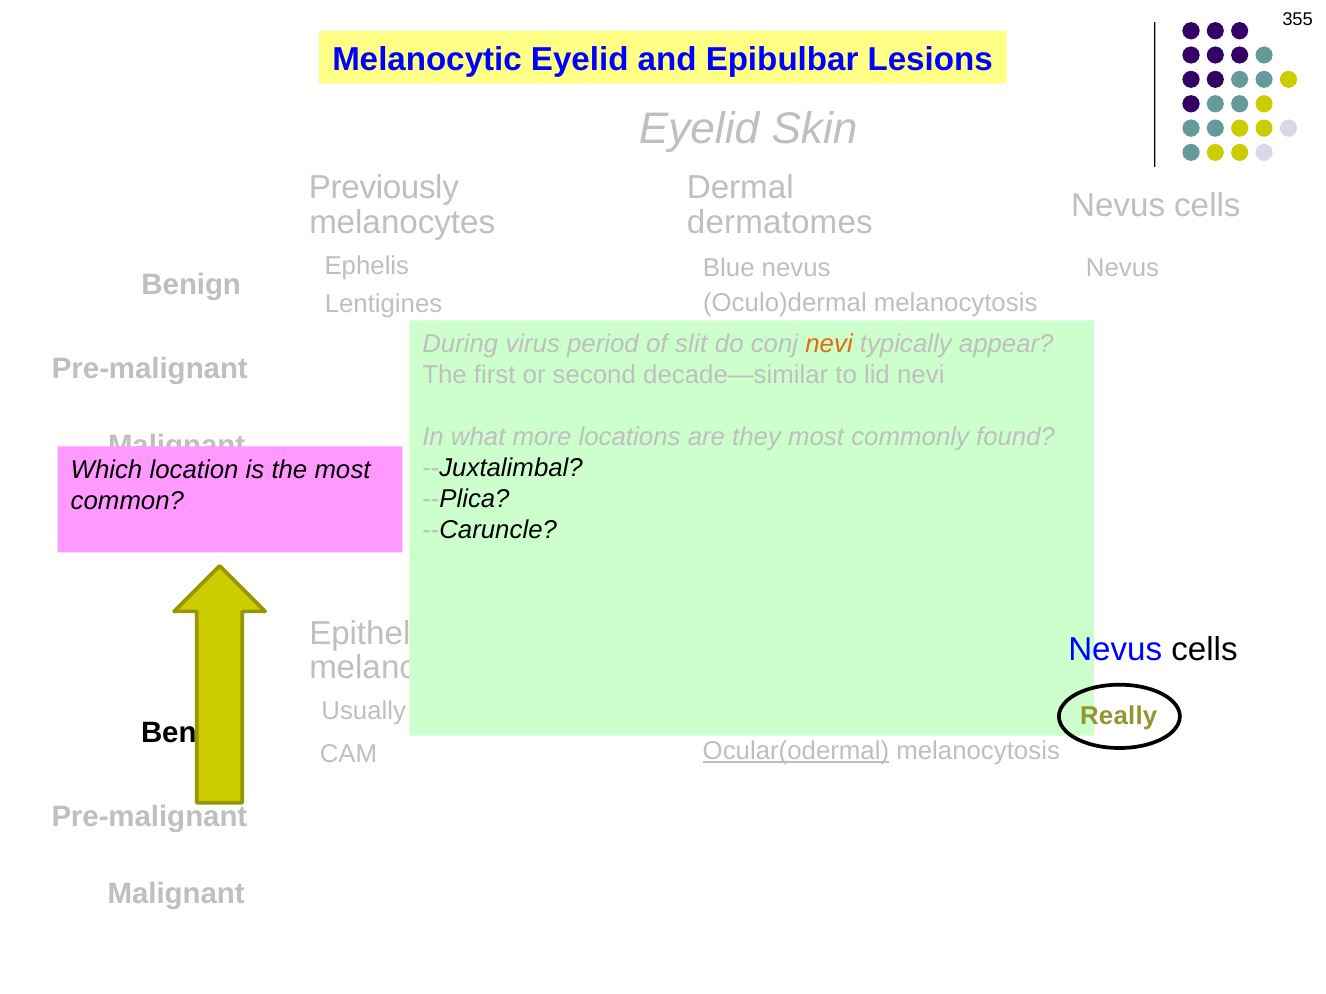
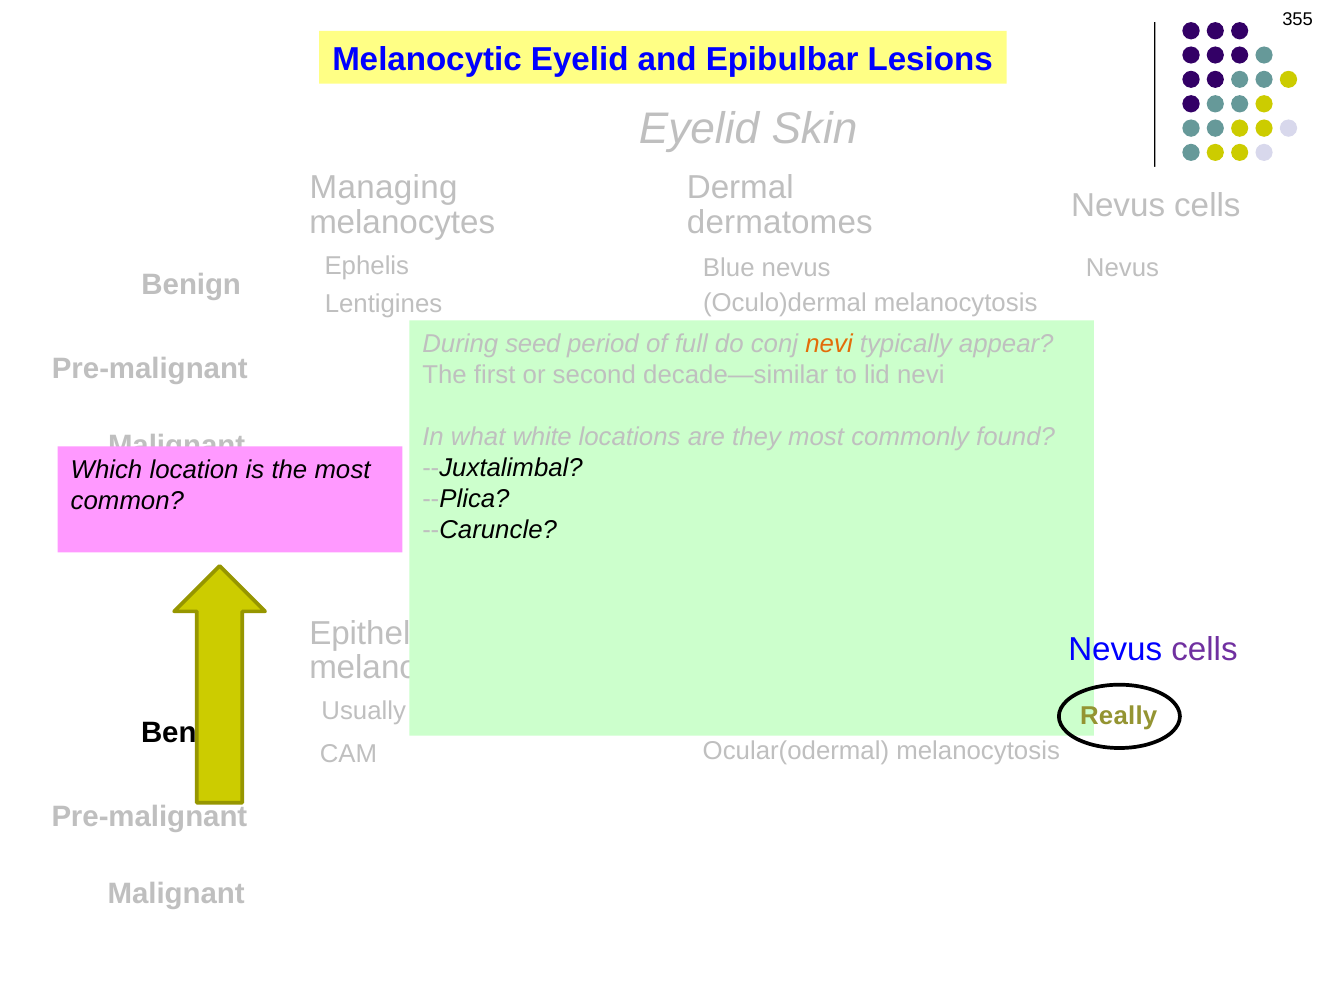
Previously: Previously -> Managing
virus: virus -> seed
slit: slit -> full
more: more -> white
cells at (1204, 650) colour: black -> purple
Ocular(odermal underline: present -> none
